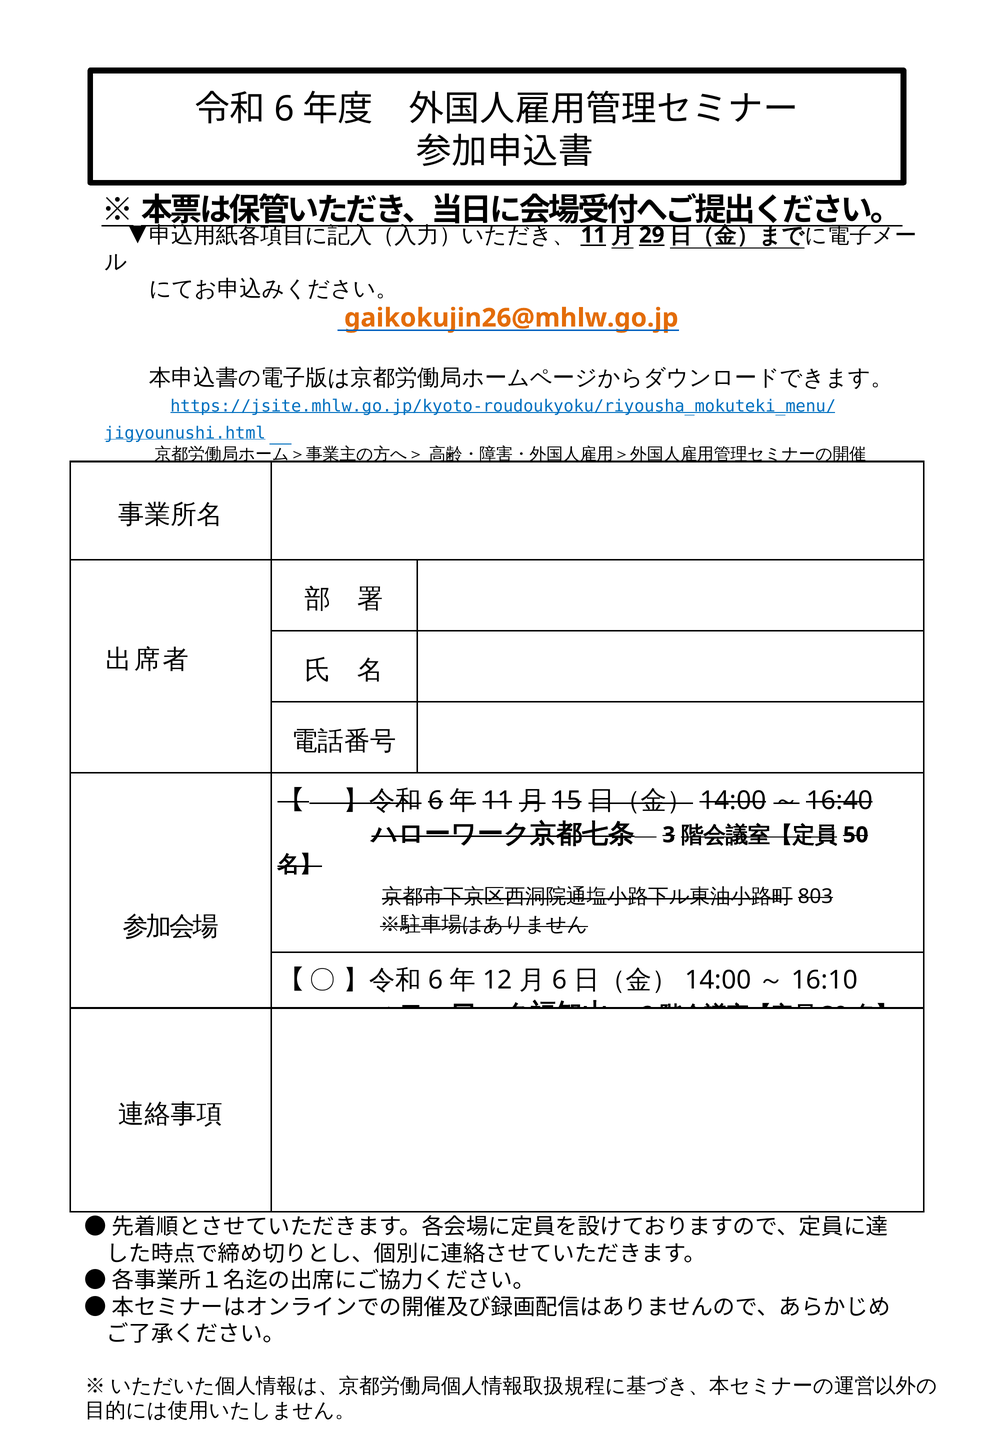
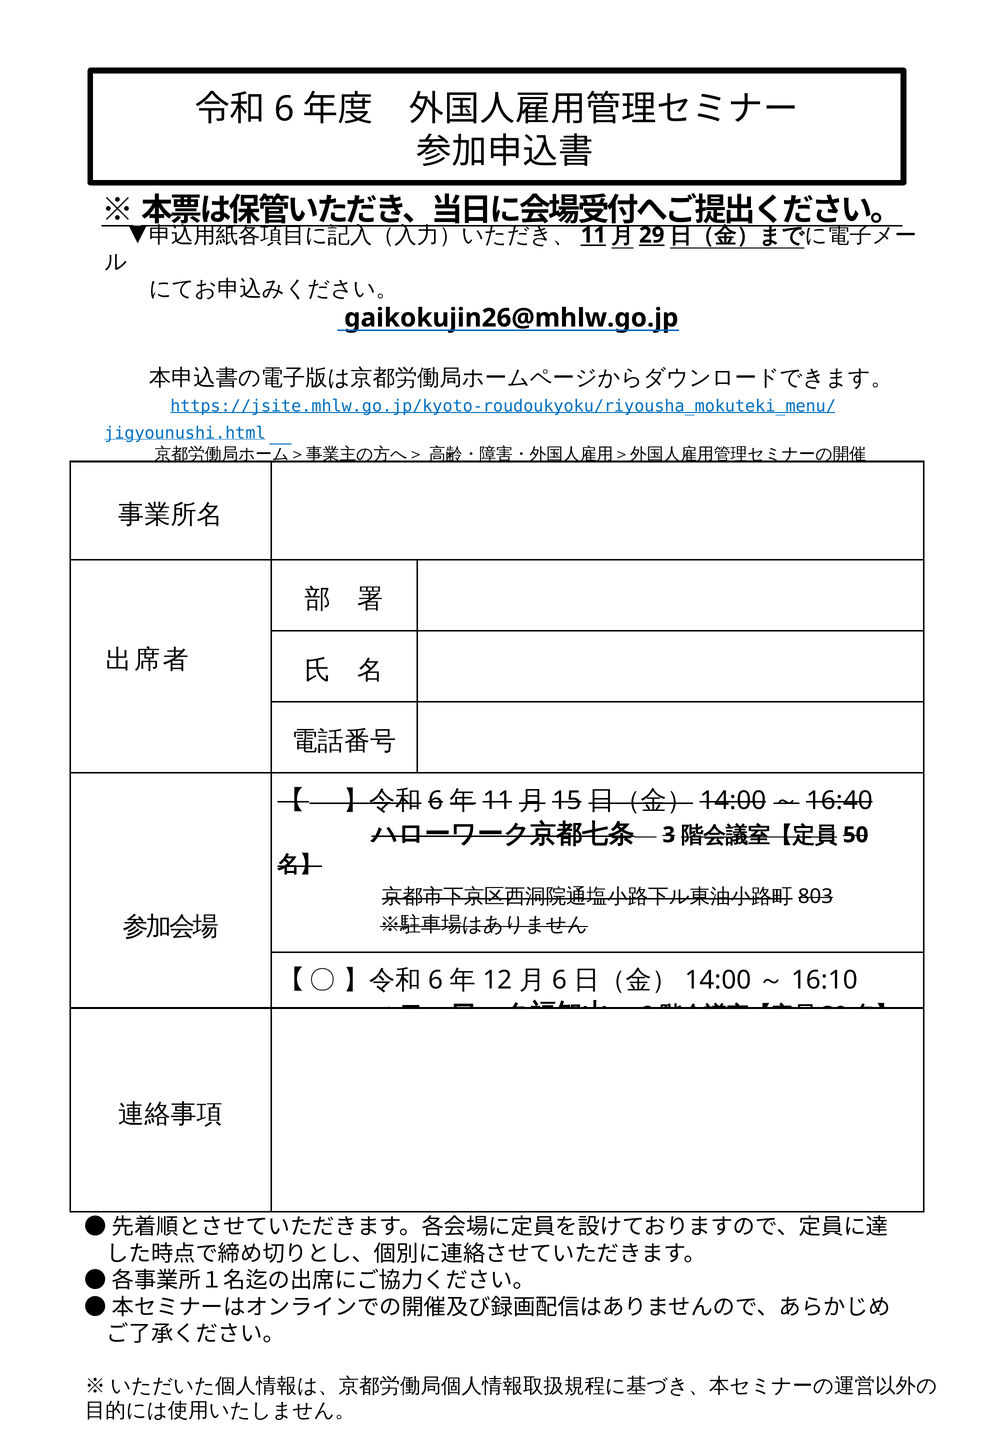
gaikokujin26@mhlw.go.jp colour: orange -> black
